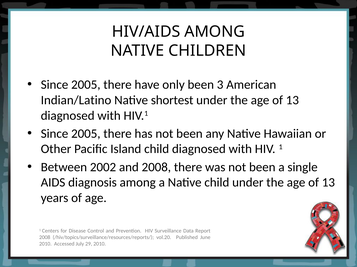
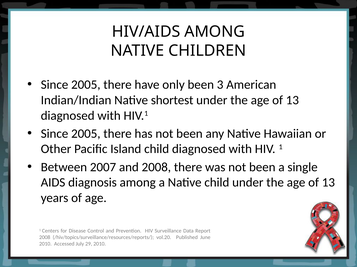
Indian/Latino: Indian/Latino -> Indian/Indian
2002: 2002 -> 2007
